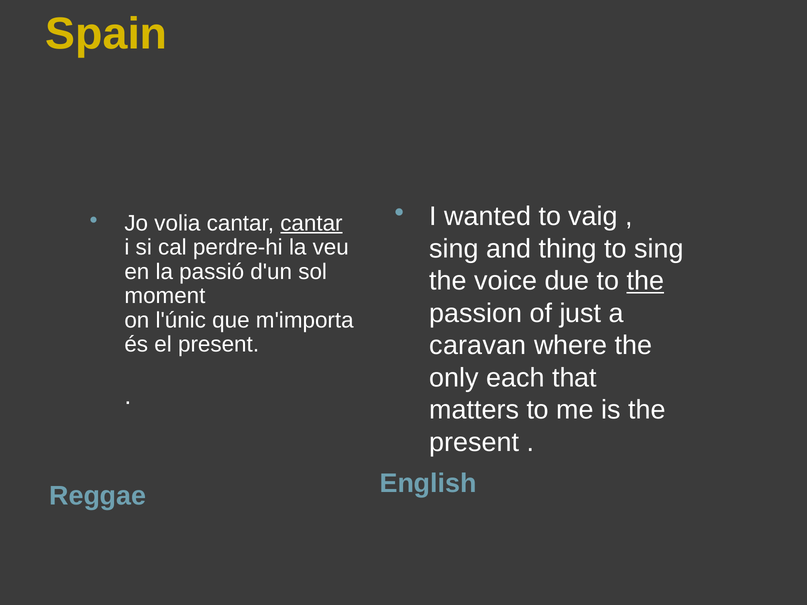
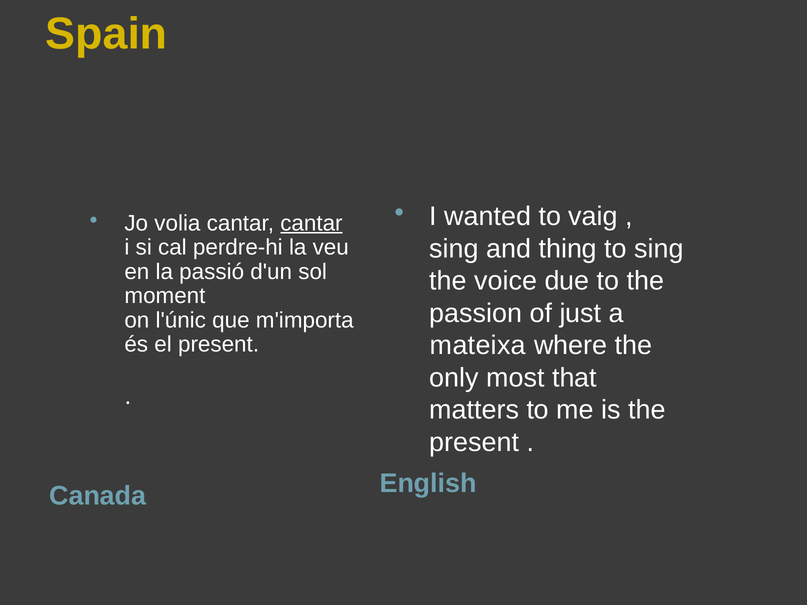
the at (645, 281) underline: present -> none
caravan: caravan -> mateixa
each: each -> most
Reggae: Reggae -> Canada
